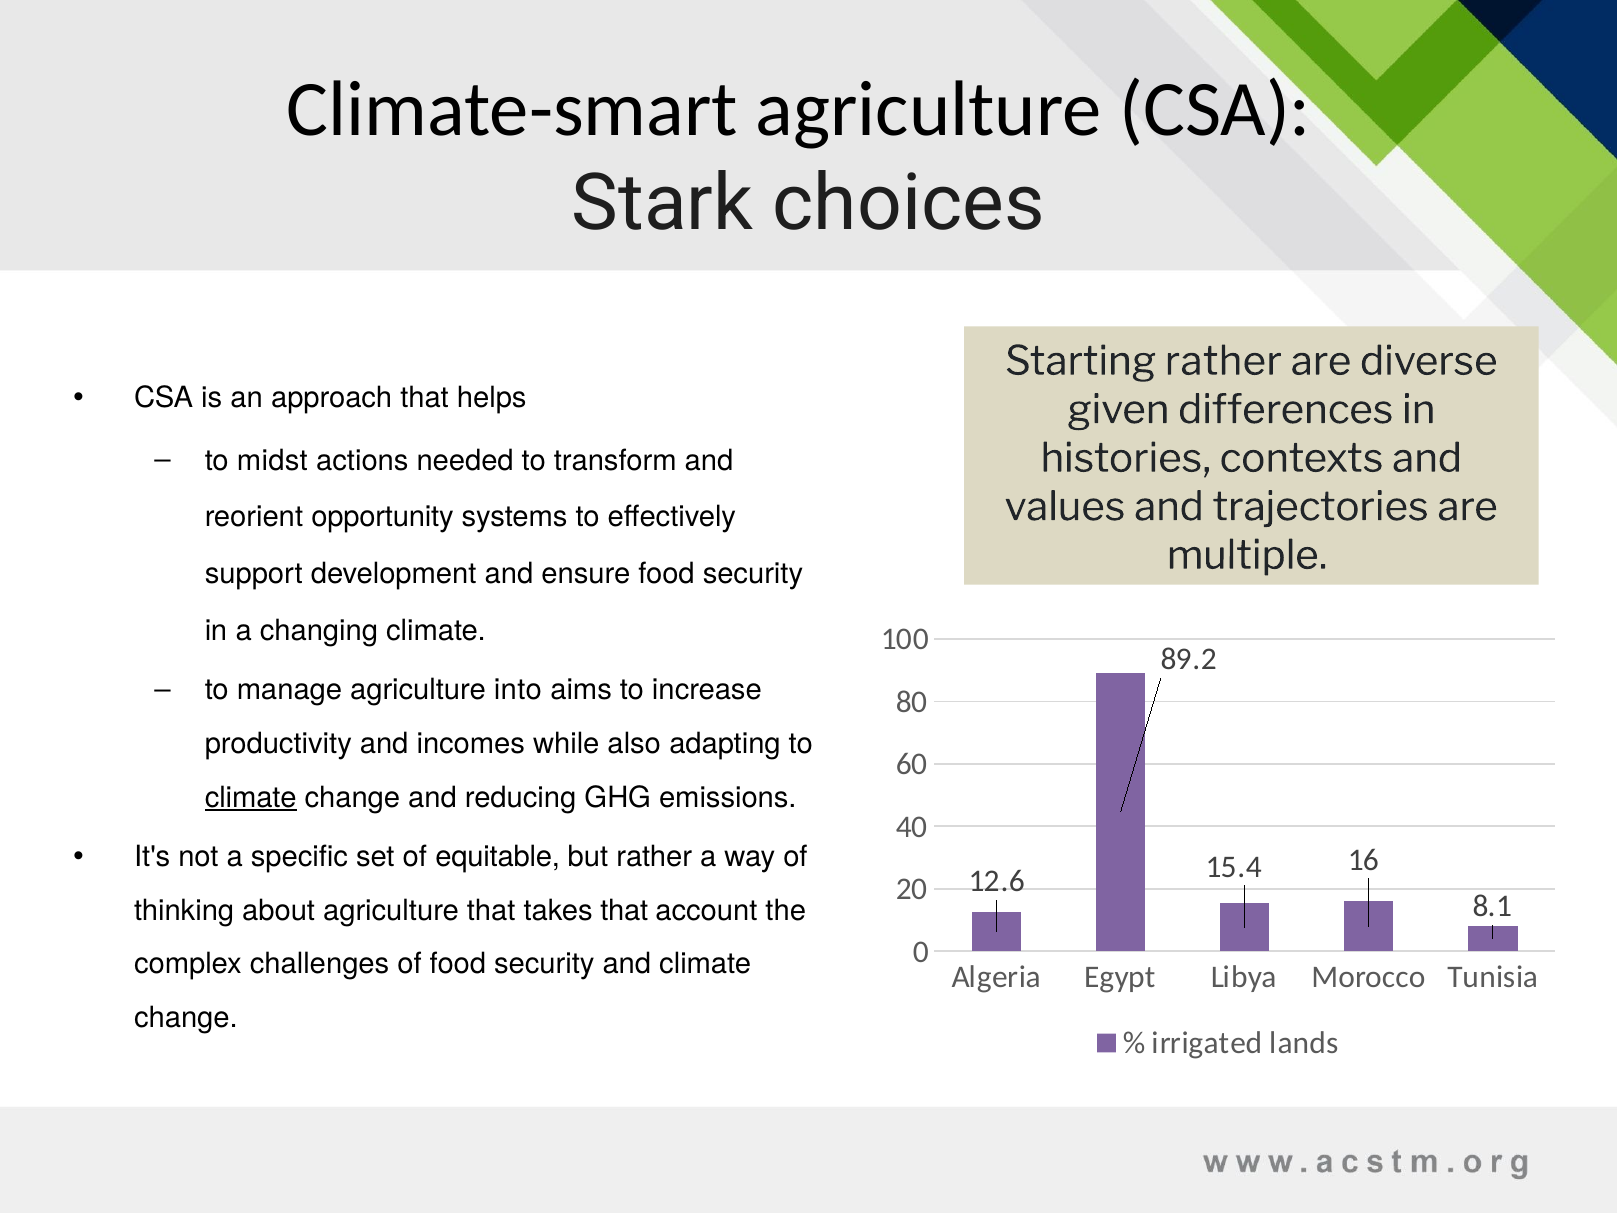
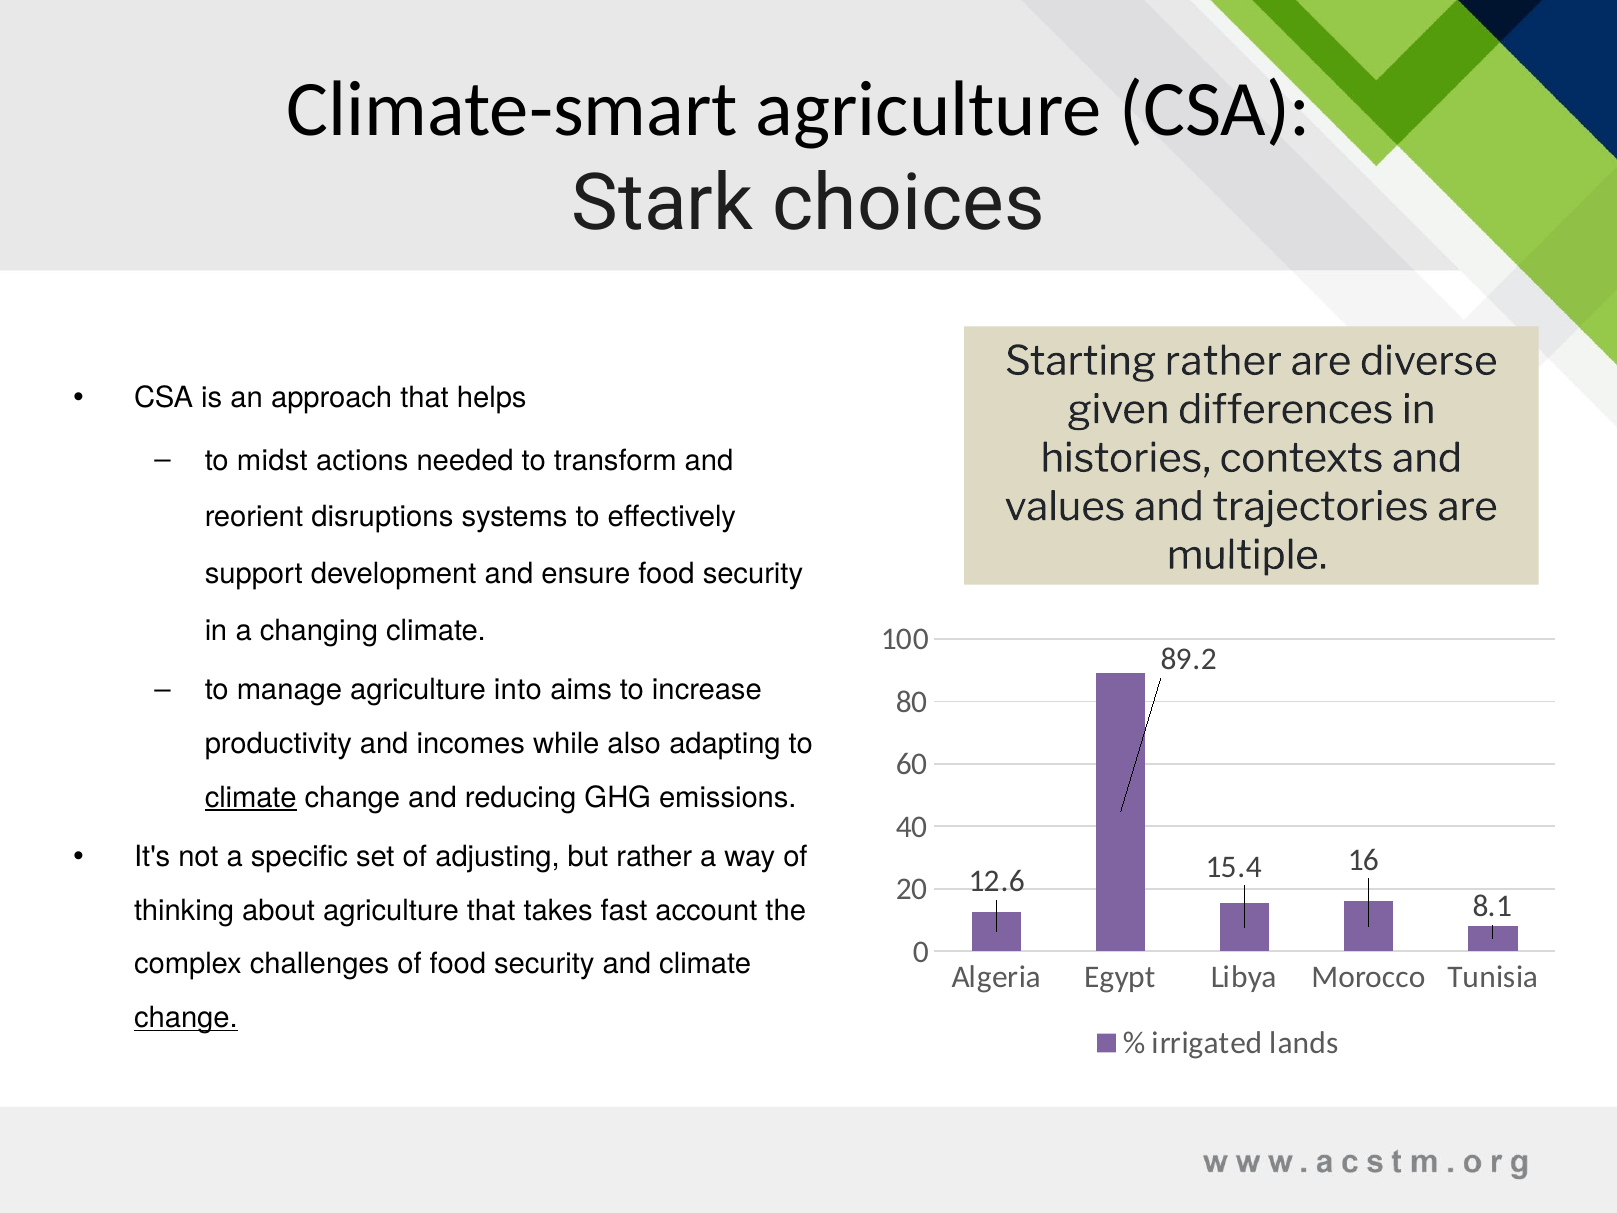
opportunity: opportunity -> disruptions
equitable: equitable -> adjusting
takes that: that -> fast
change at (186, 1018) underline: none -> present
